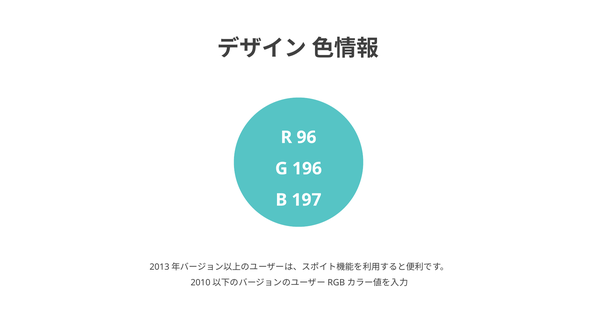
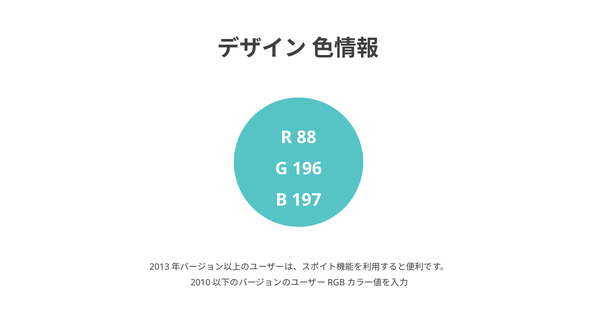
96: 96 -> 88
